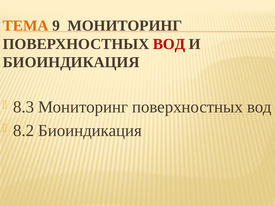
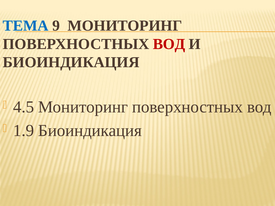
ТЕМА colour: orange -> blue
8.3: 8.3 -> 4.5
8.2: 8.2 -> 1.9
